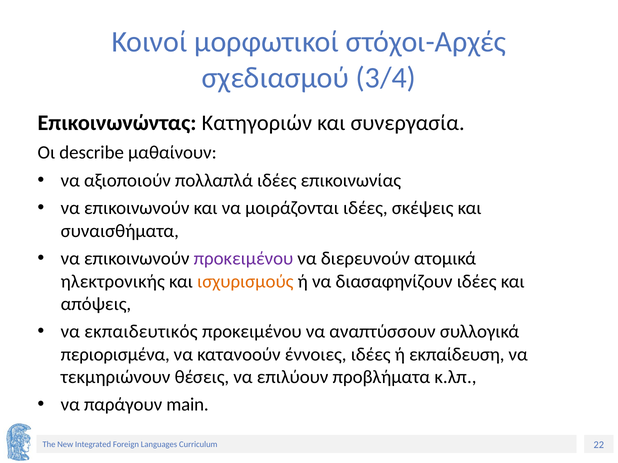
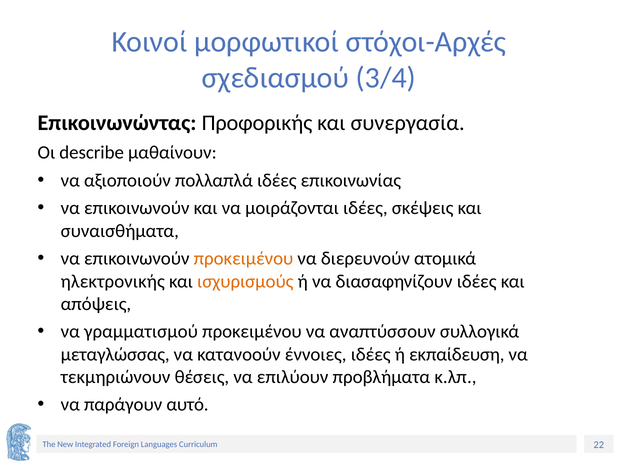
Κατηγοριών: Κατηγοριών -> Προφορικής
προκειμένου at (244, 259) colour: purple -> orange
εκπαιδευτικός: εκπαιδευτικός -> γραμματισμού
περιορισμένα: περιορισμένα -> μεταγλώσσας
main: main -> αυτό
